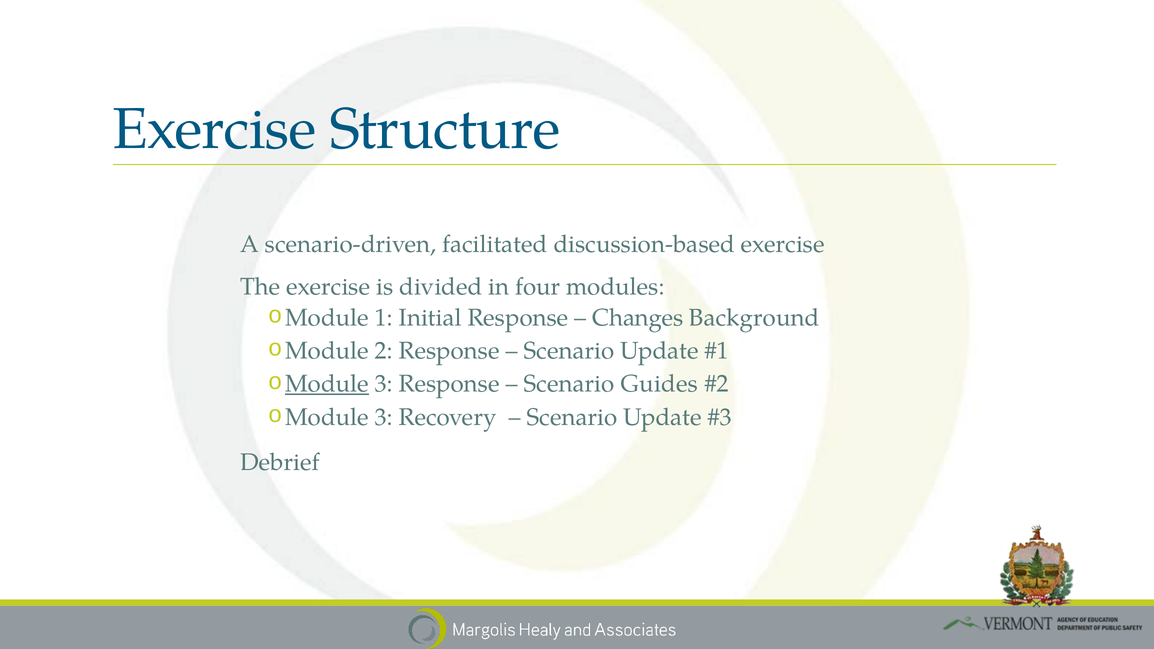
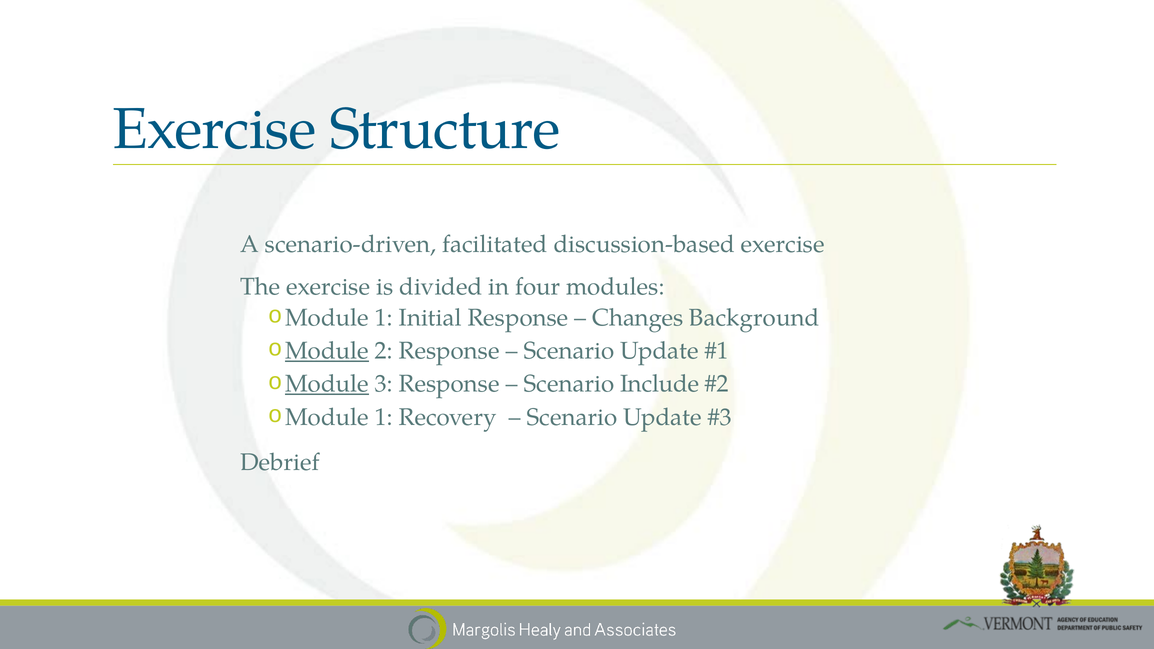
Module at (327, 351) underline: none -> present
Guides: Guides -> Include
3 at (384, 417): 3 -> 1
